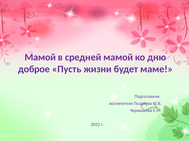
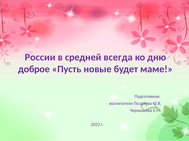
Мамой at (40, 58): Мамой -> России
средней мамой: мамой -> всегда
жизни: жизни -> новые
